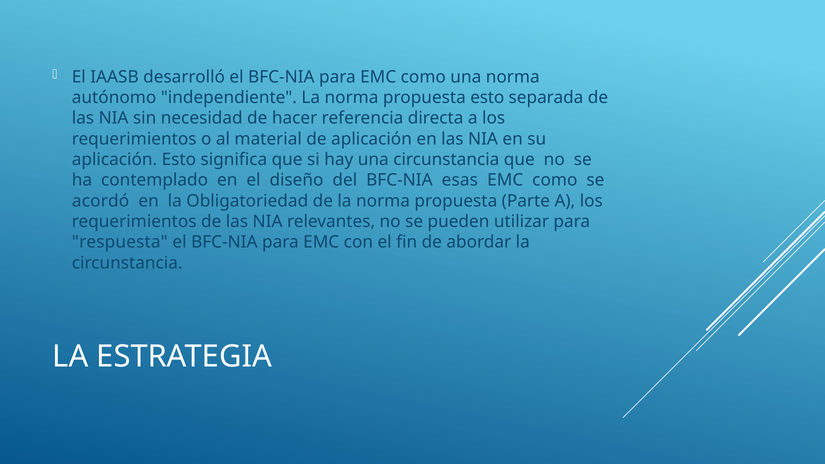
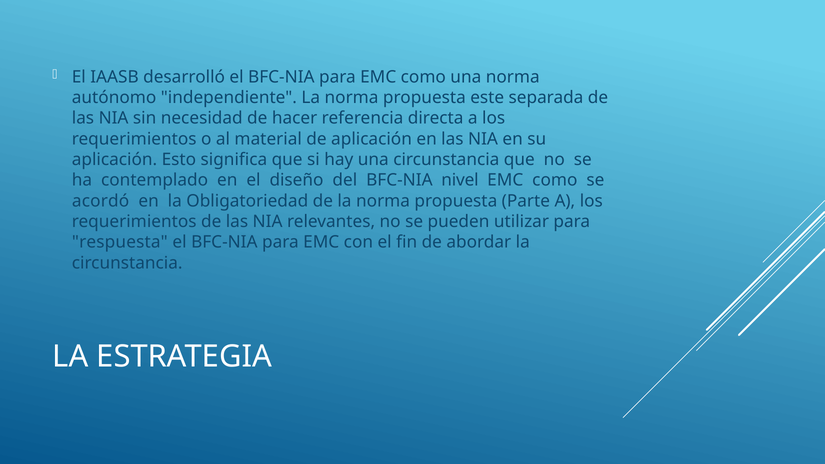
propuesta esto: esto -> este
esas: esas -> nivel
